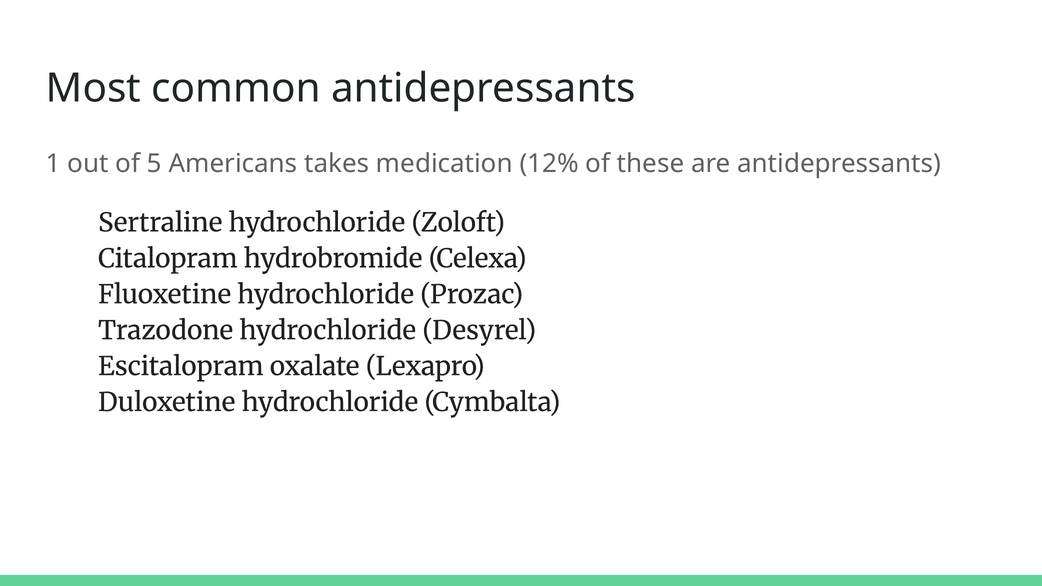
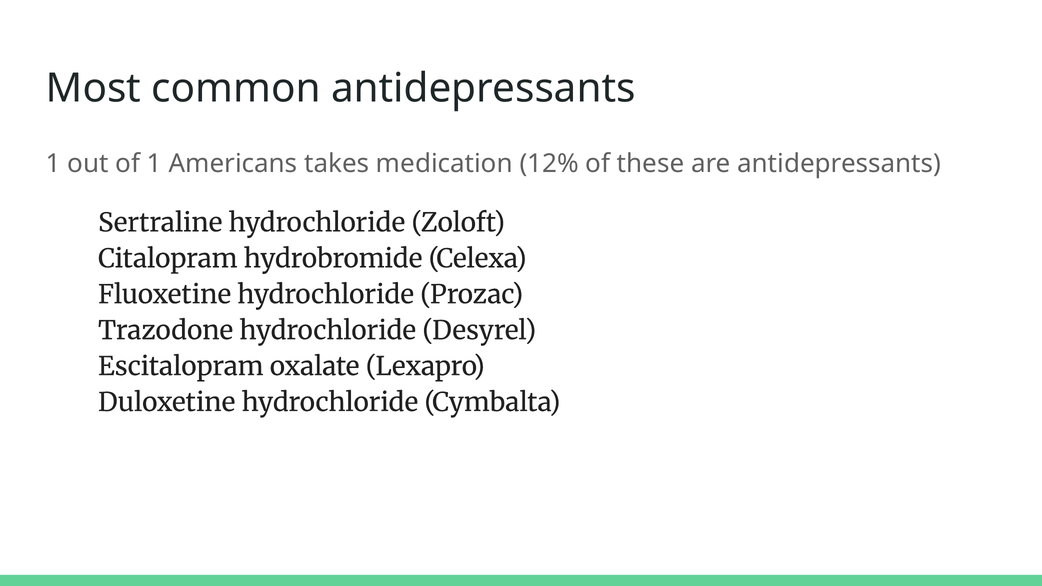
of 5: 5 -> 1
